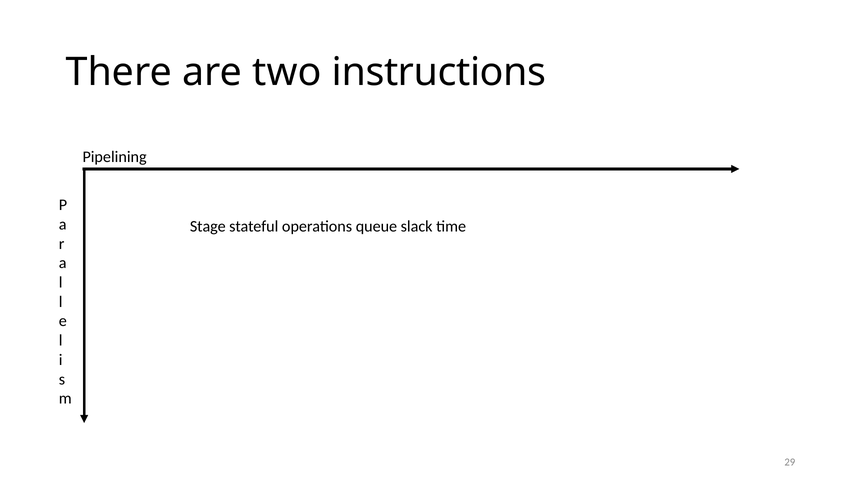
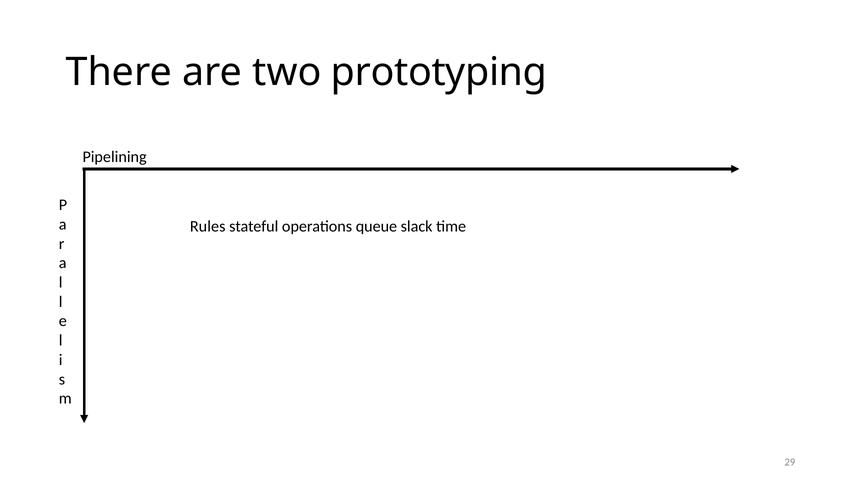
instructions: instructions -> prototyping
Stage: Stage -> Rules
